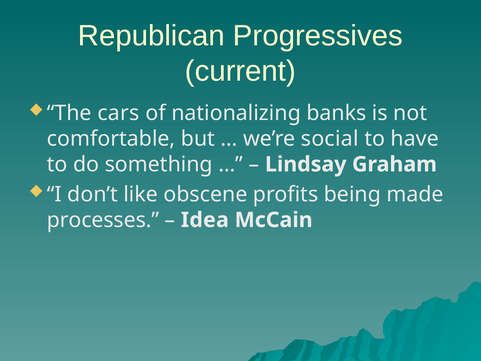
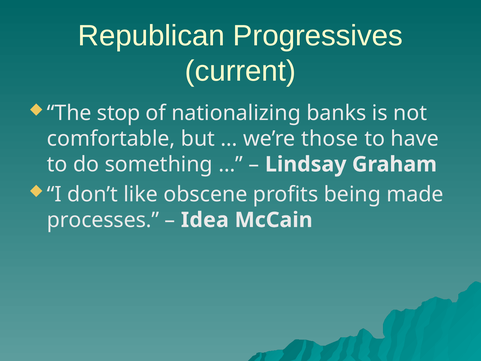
cars: cars -> stop
social: social -> those
